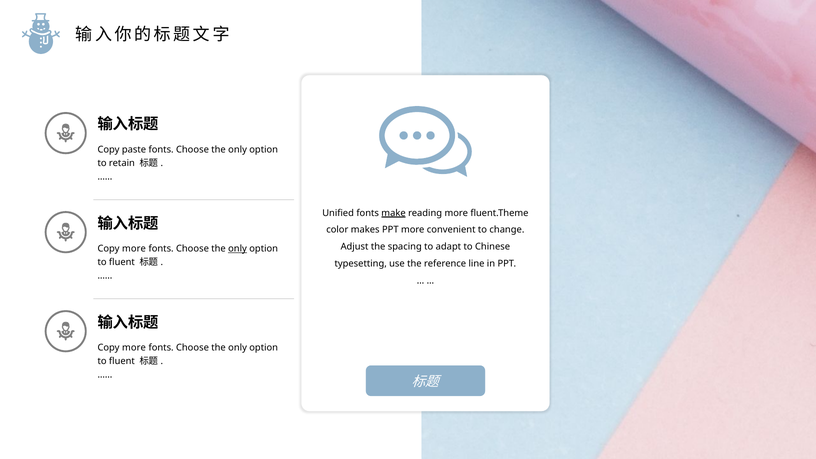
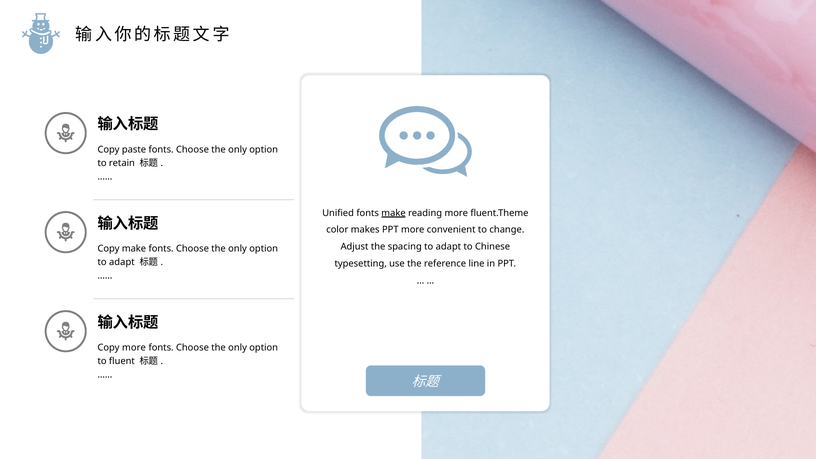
more at (134, 249): more -> make
only at (238, 249) underline: present -> none
fluent at (122, 262): fluent -> adapt
